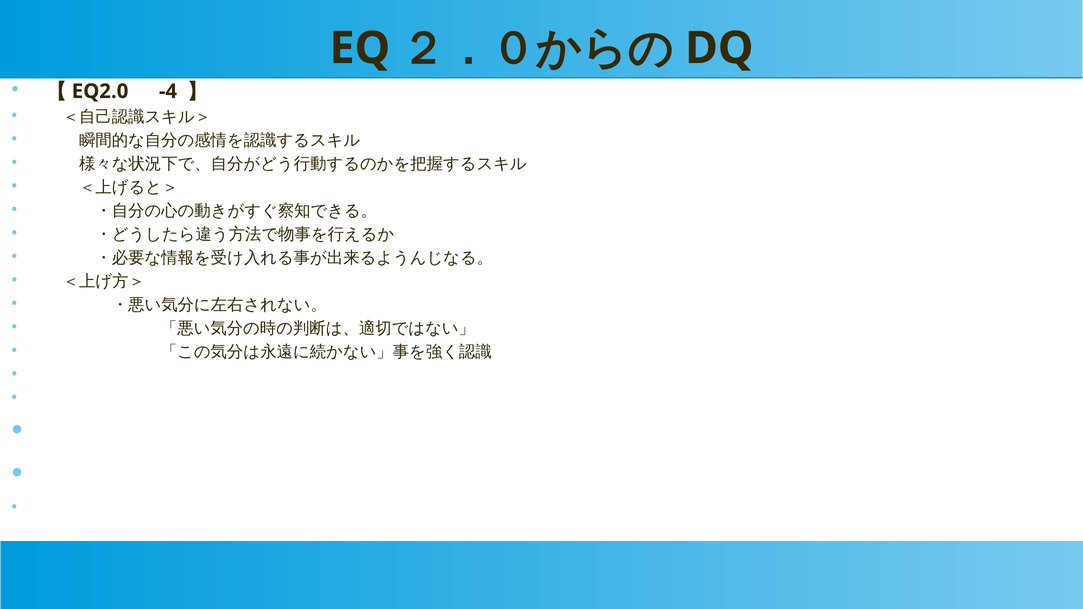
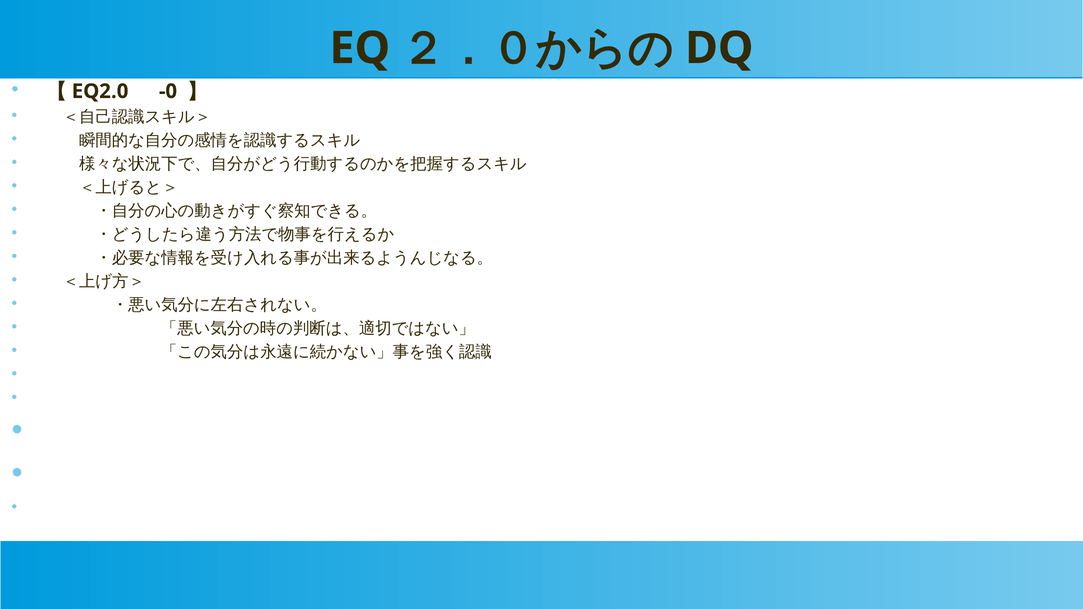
-4: -4 -> -0
